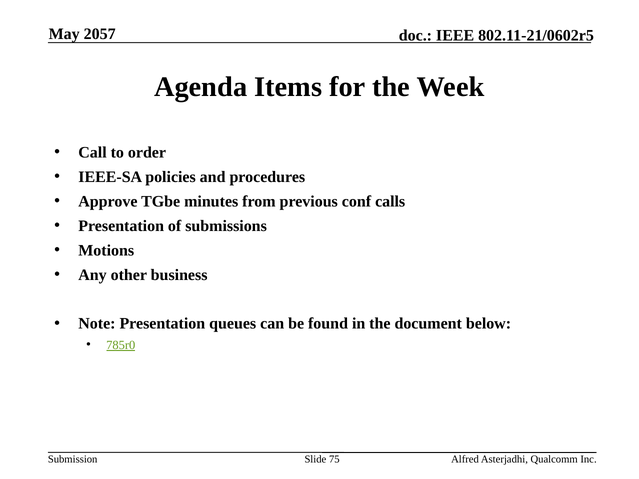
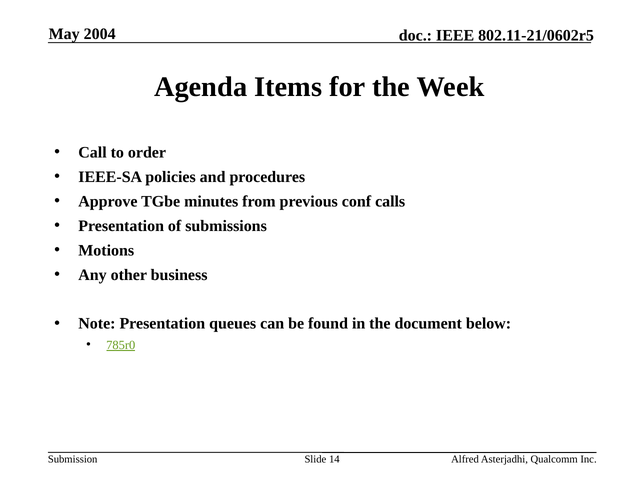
2057: 2057 -> 2004
75: 75 -> 14
